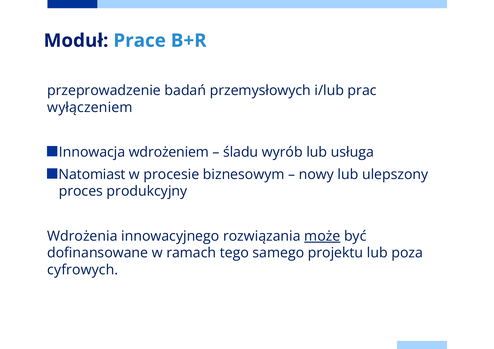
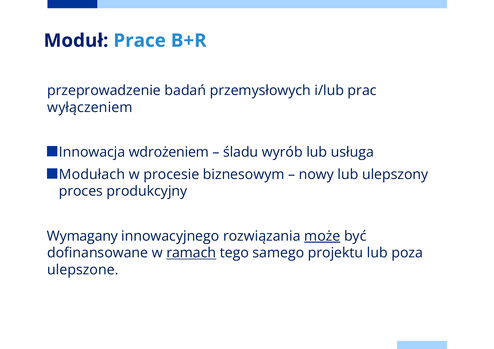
Natomiast: Natomiast -> Modułach
Wdrożenia: Wdrożenia -> Wymagany
ramach underline: none -> present
cyfrowych: cyfrowych -> ulepszone
